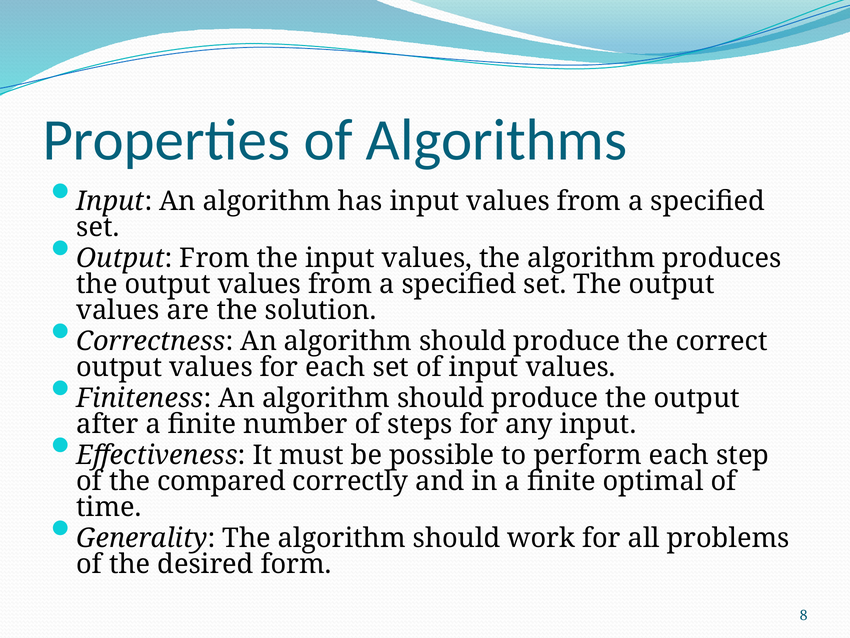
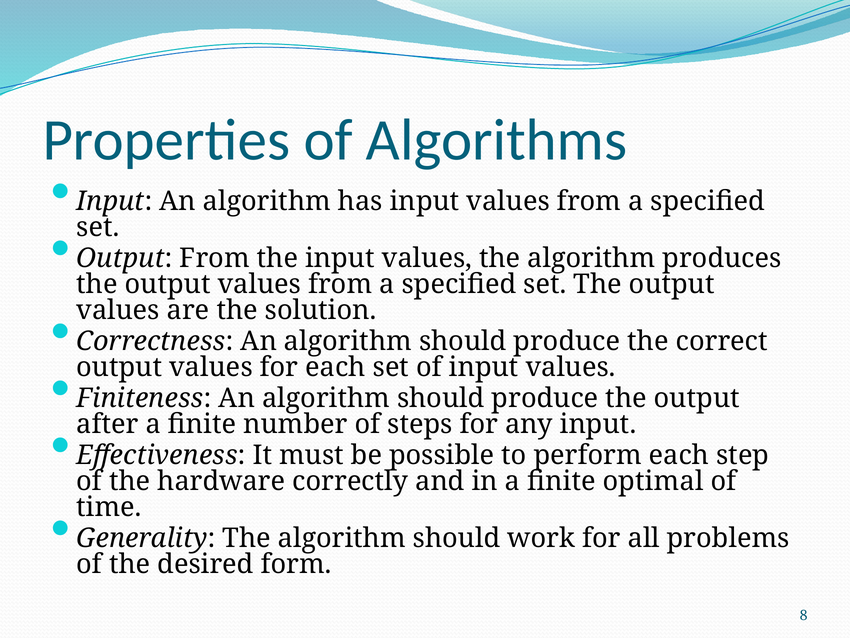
compared: compared -> hardware
